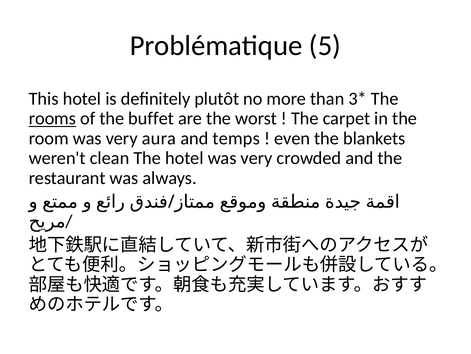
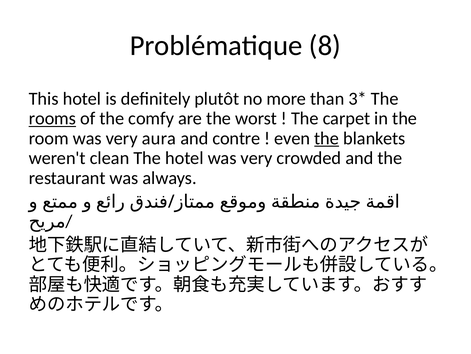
5: 5 -> 8
buffet: buffet -> comfy
temps: temps -> contre
the at (327, 138) underline: none -> present
